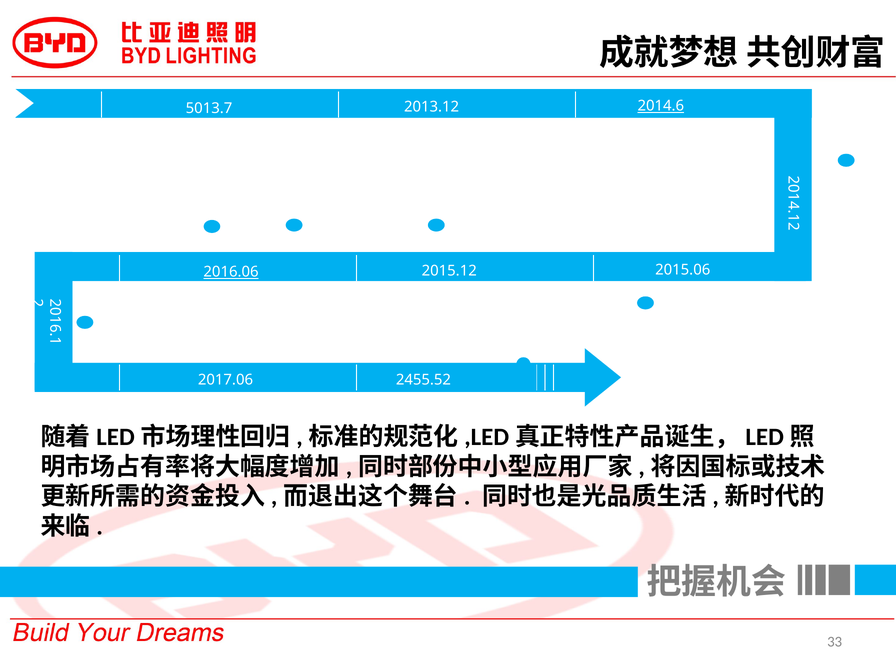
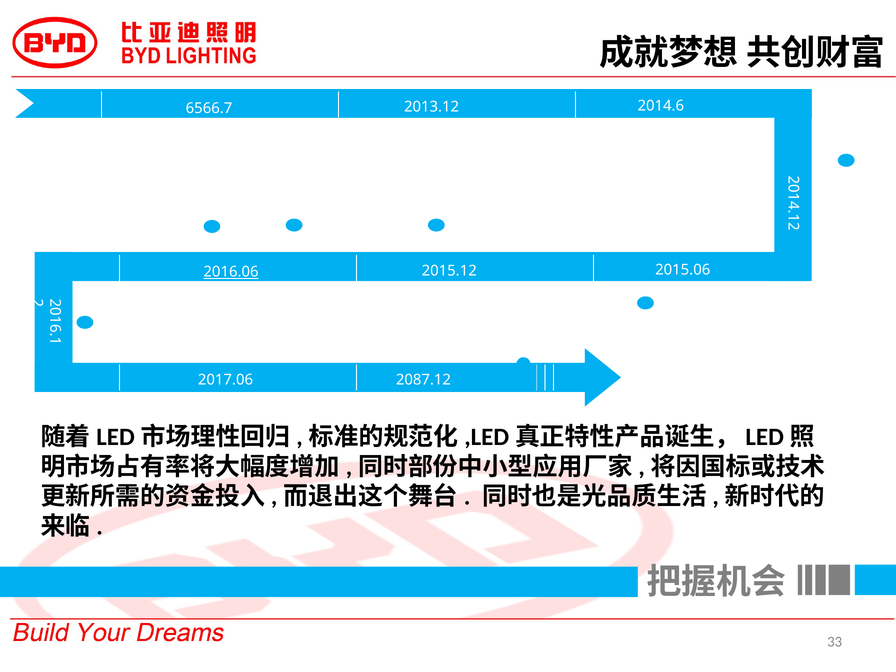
5013.7: 5013.7 -> 6566.7
2014.6 underline: present -> none
2455.52: 2455.52 -> 2087.12
